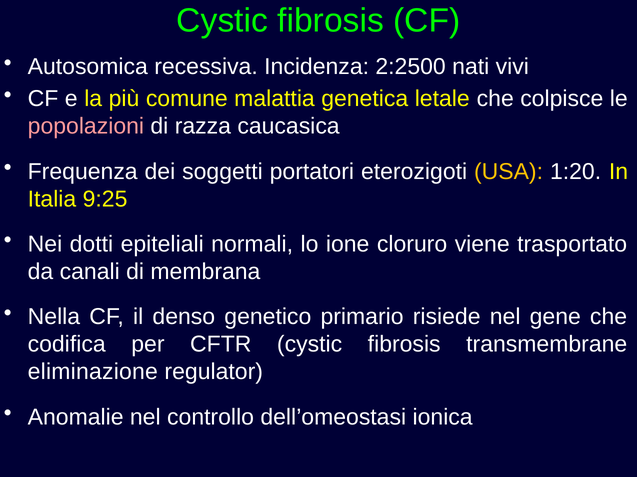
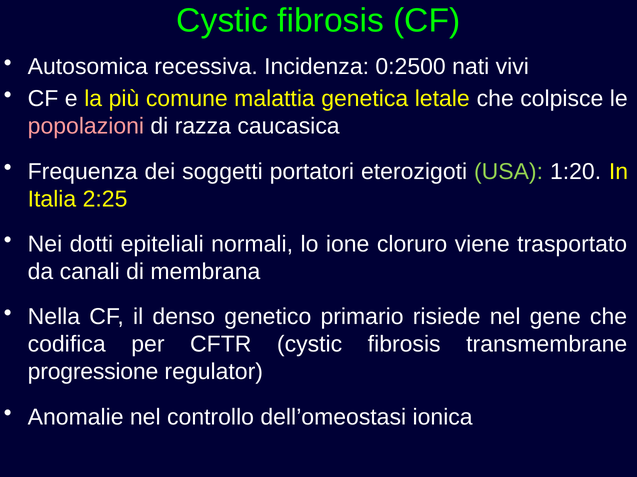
2:2500: 2:2500 -> 0:2500
USA colour: yellow -> light green
9:25: 9:25 -> 2:25
eliminazione: eliminazione -> progressione
